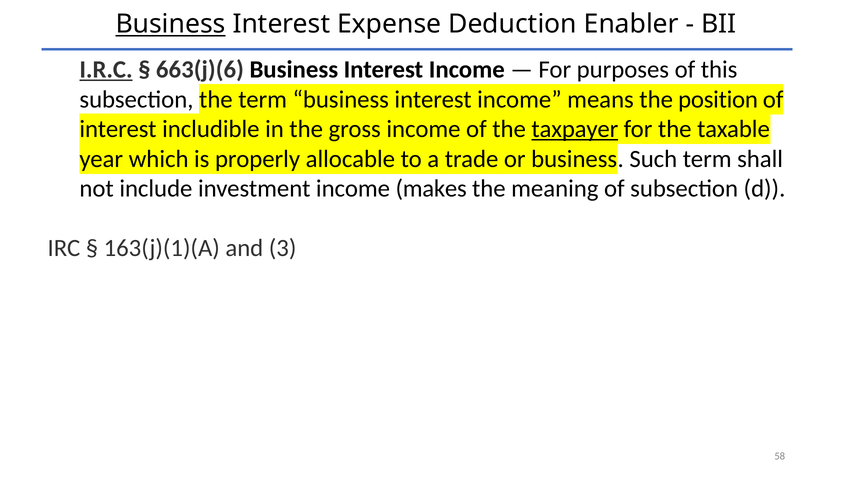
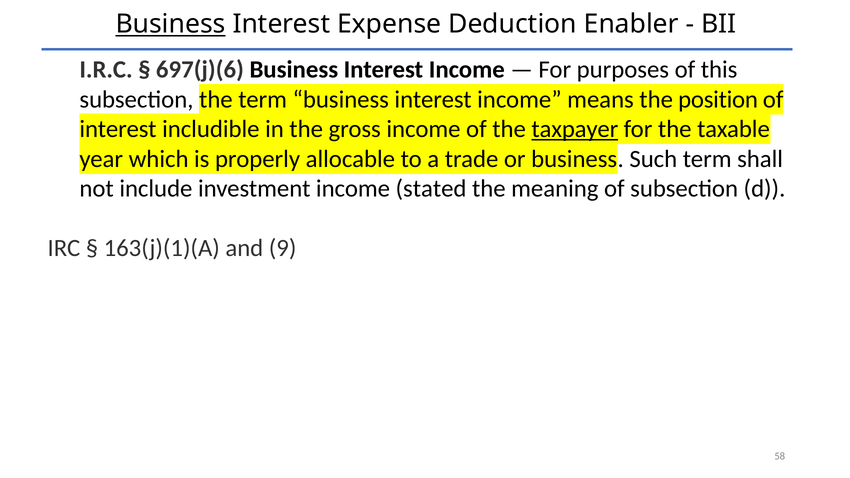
I.R.C underline: present -> none
663(j)(6: 663(j)(6 -> 697(j)(6
makes: makes -> stated
3: 3 -> 9
